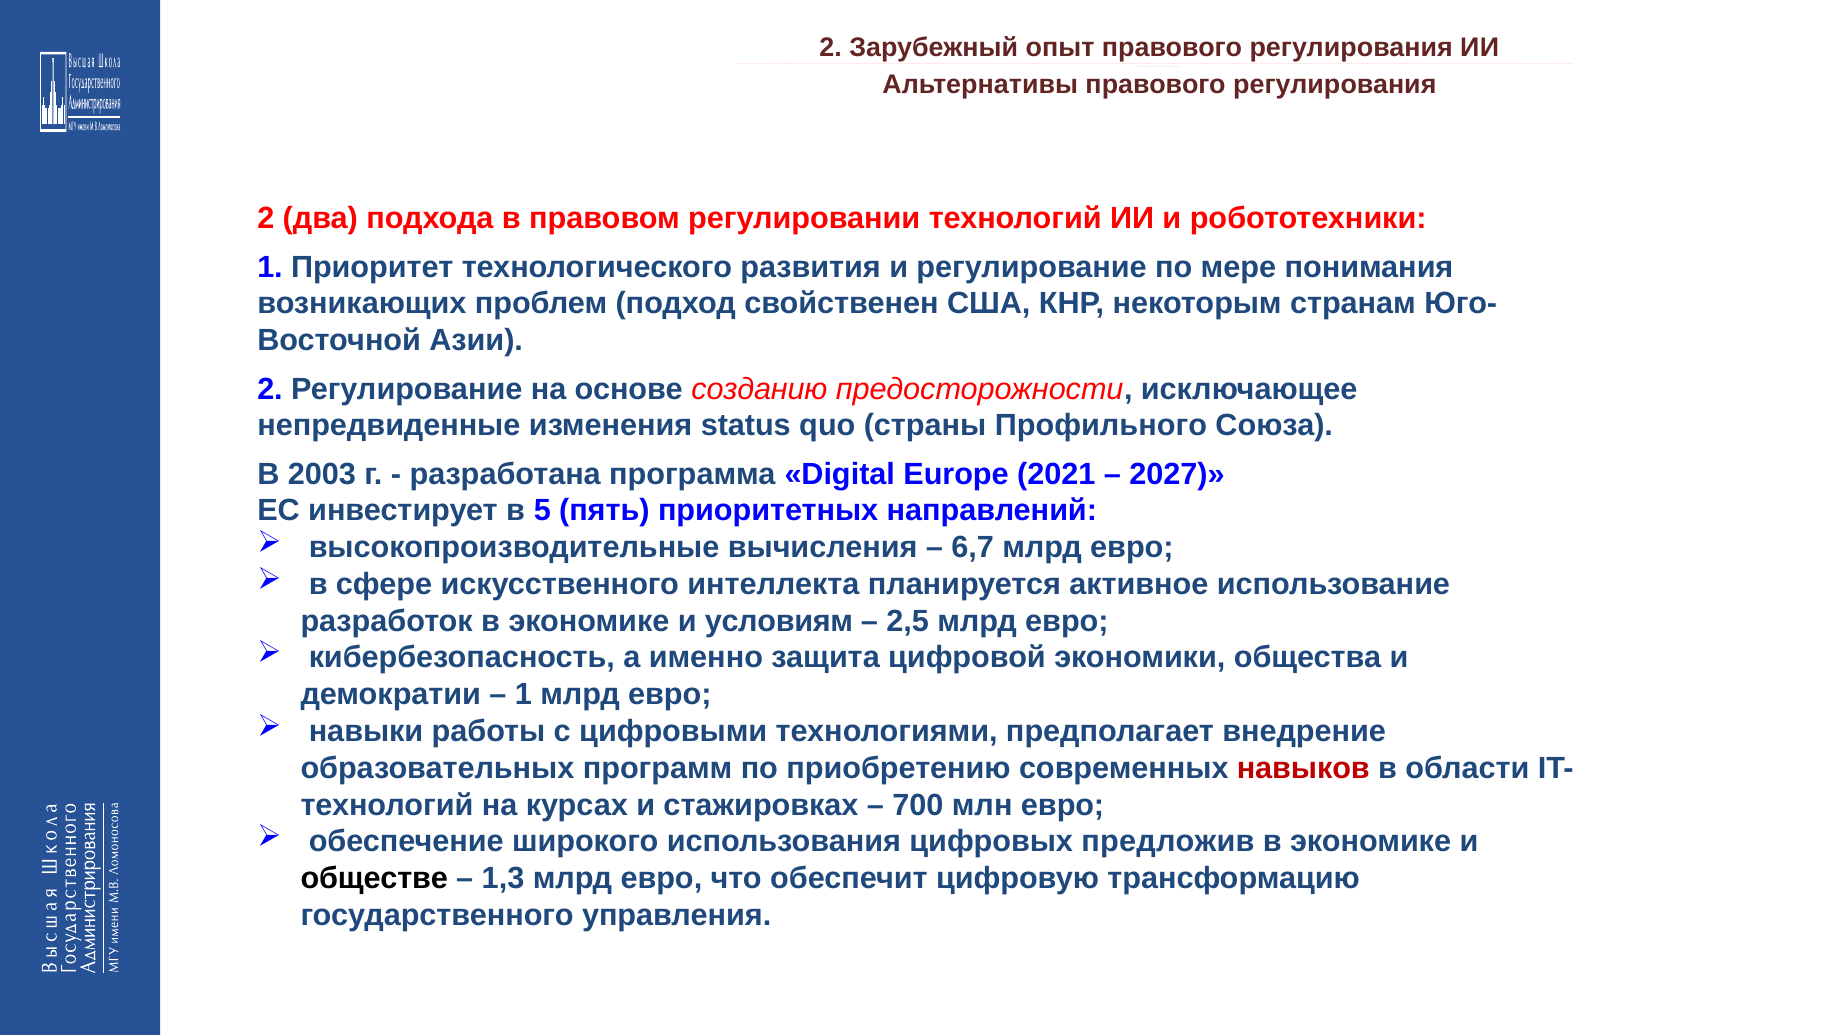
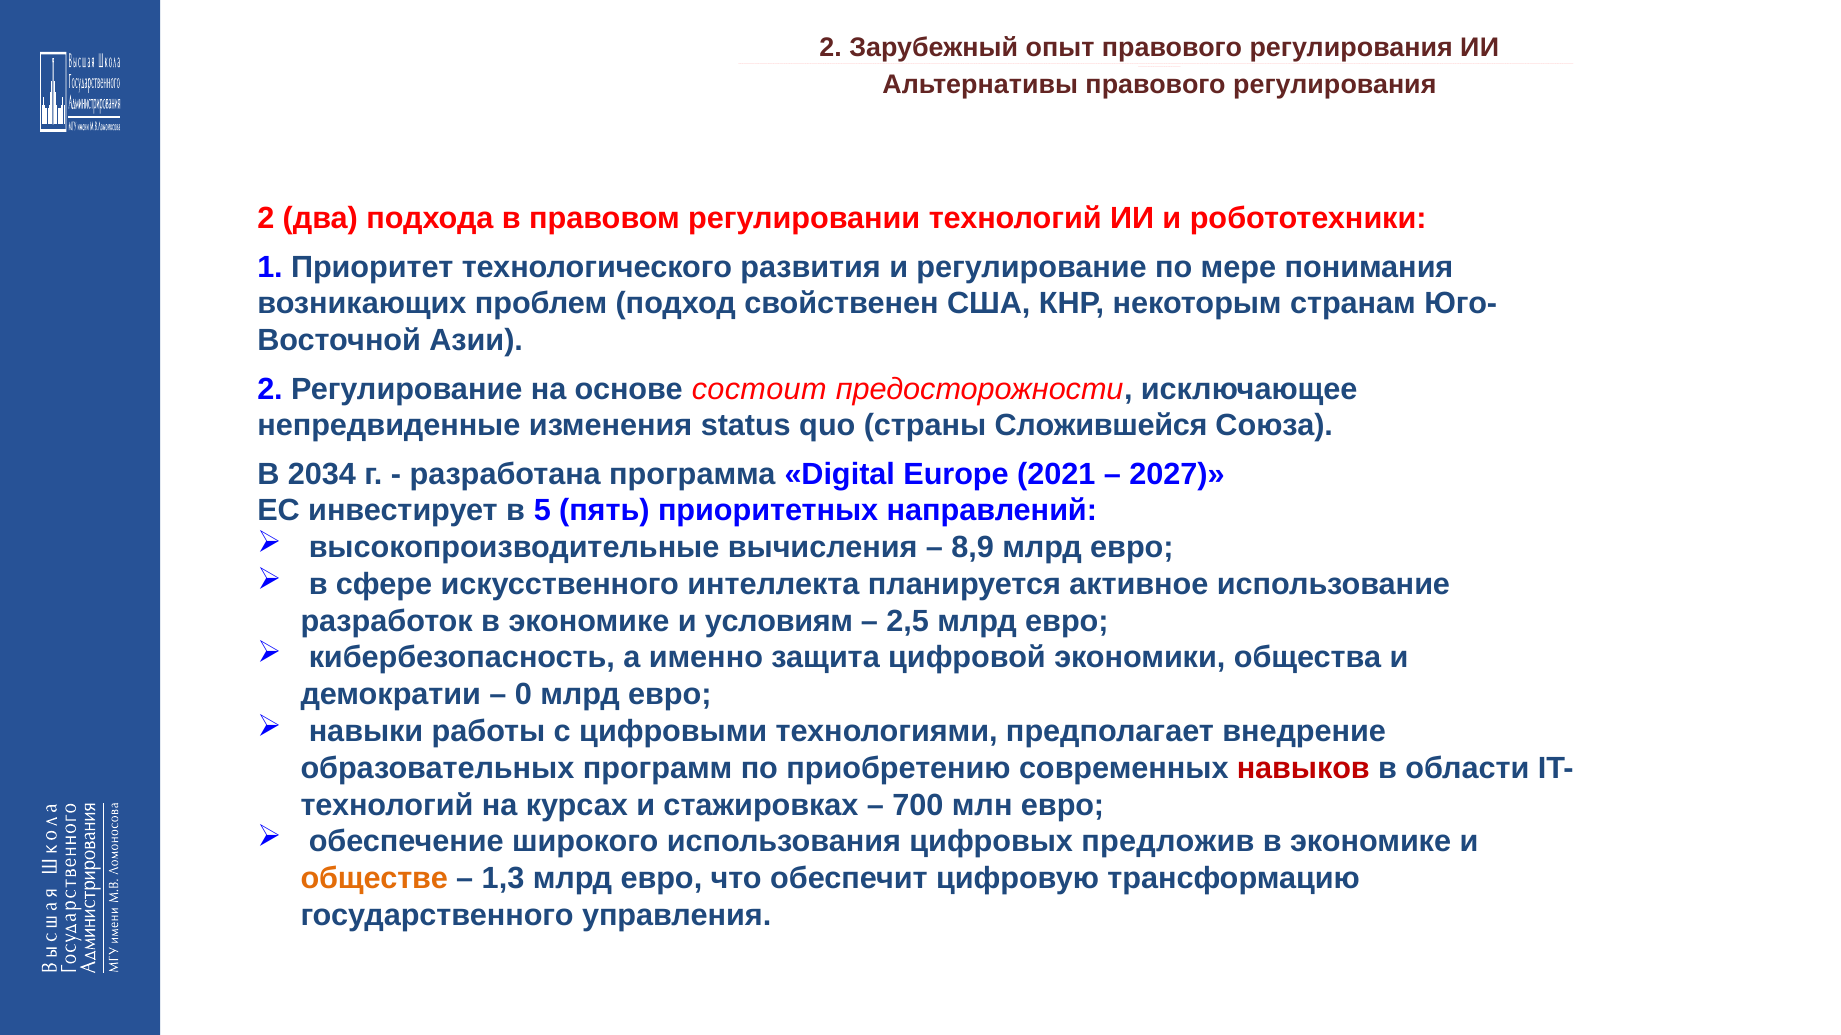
созданию: созданию -> состоит
Профильного: Профильного -> Сложившейся
2003: 2003 -> 2034
6,7: 6,7 -> 8,9
1 at (523, 695): 1 -> 0
обществе colour: black -> orange
